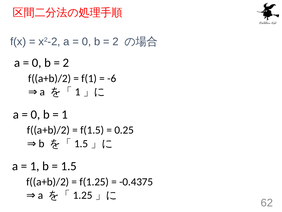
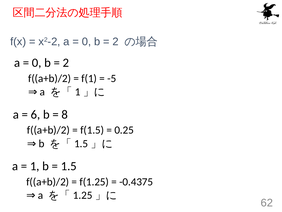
-6: -6 -> -5
0 at (36, 114): 0 -> 6
1 at (65, 114): 1 -> 8
